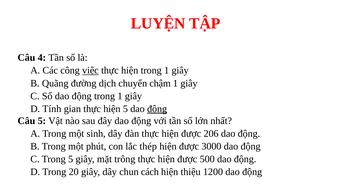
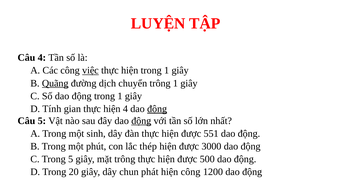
Quãng underline: none -> present
chuyển chậm: chậm -> trông
hiện 5: 5 -> 4
động at (141, 121) underline: none -> present
206: 206 -> 551
cách: cách -> phát
hiện thiệu: thiệu -> công
